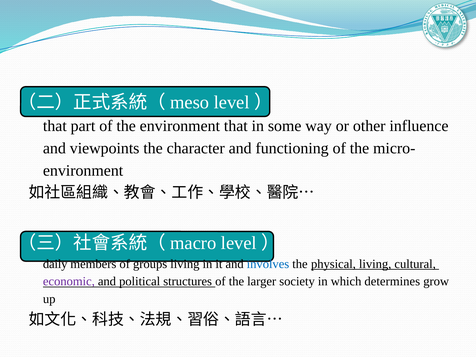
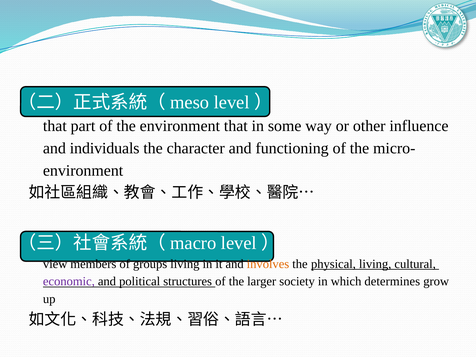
viewpoints: viewpoints -> individuals
daily: daily -> view
involves colour: blue -> orange
